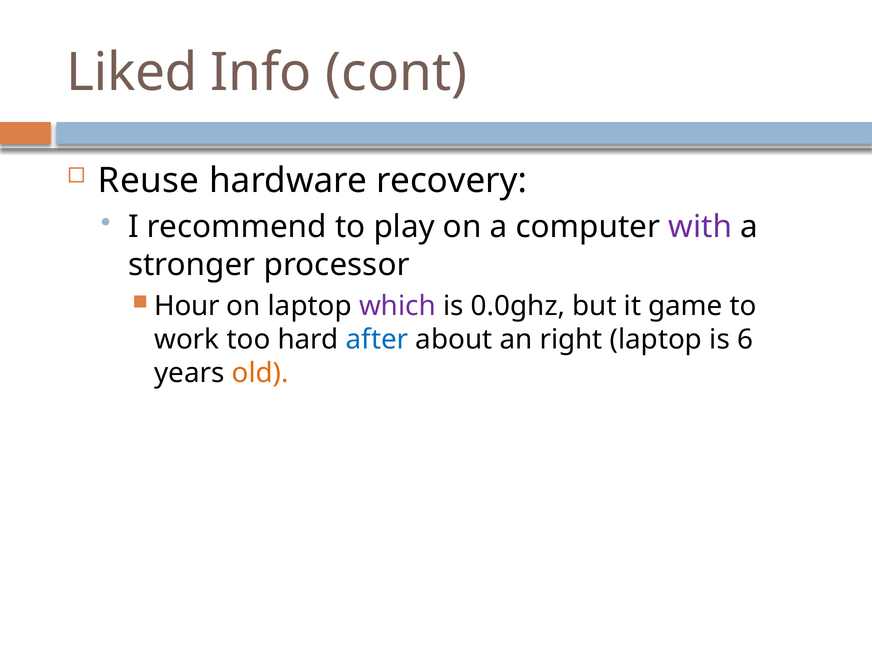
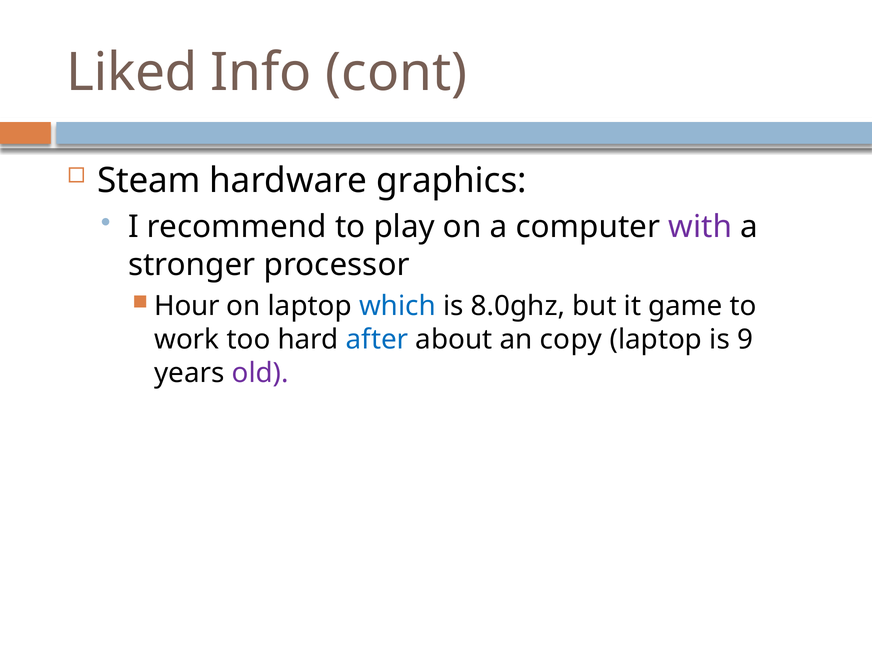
Reuse: Reuse -> Steam
recovery: recovery -> graphics
which colour: purple -> blue
0.0ghz: 0.0ghz -> 8.0ghz
right: right -> copy
6: 6 -> 9
old colour: orange -> purple
